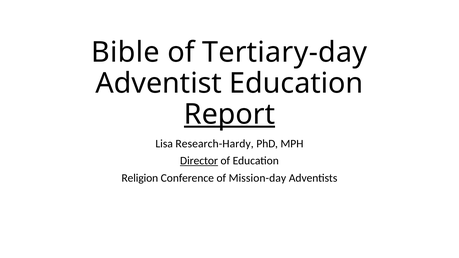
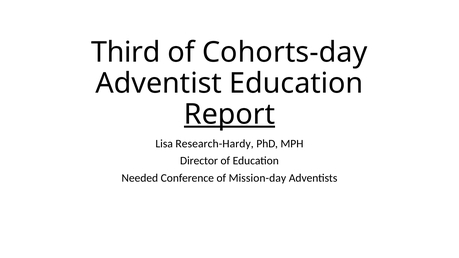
Bible: Bible -> Third
Tertiary-day: Tertiary-day -> Cohorts-day
Director underline: present -> none
Religion: Religion -> Needed
